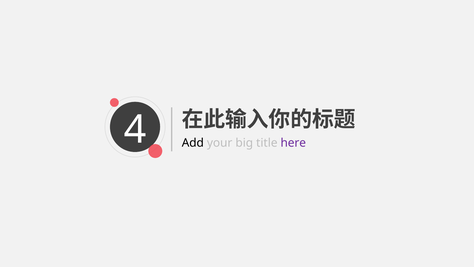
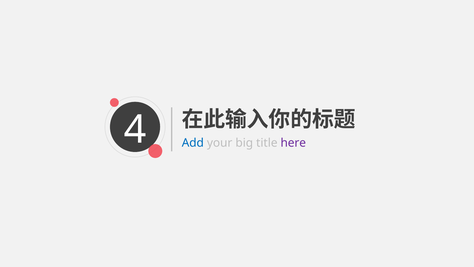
Add colour: black -> blue
